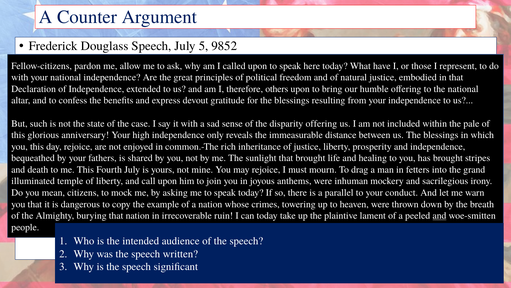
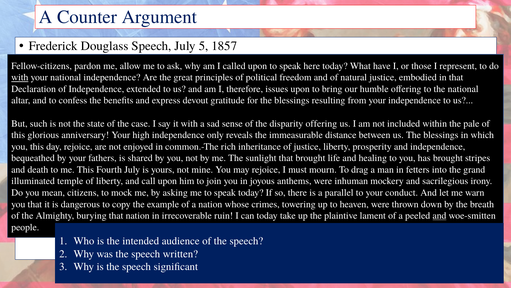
9852: 9852 -> 1857
with at (20, 77) underline: none -> present
others: others -> issues
